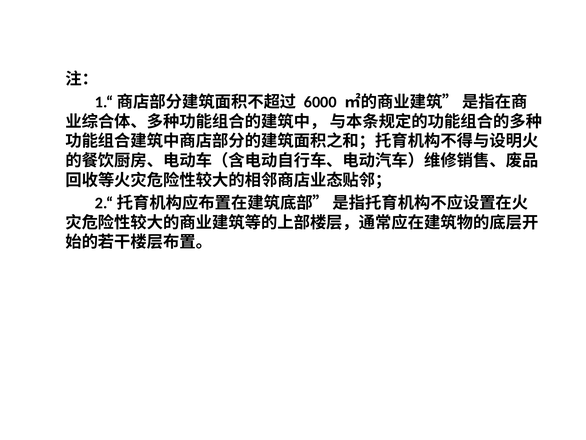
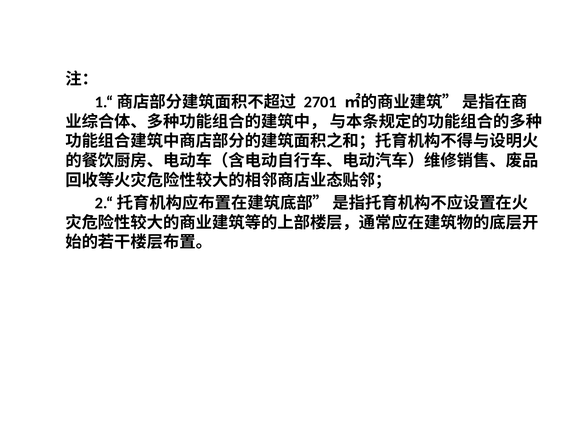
6000: 6000 -> 2701
